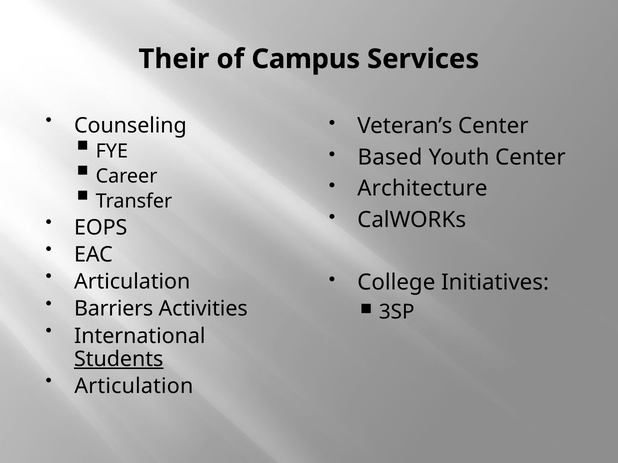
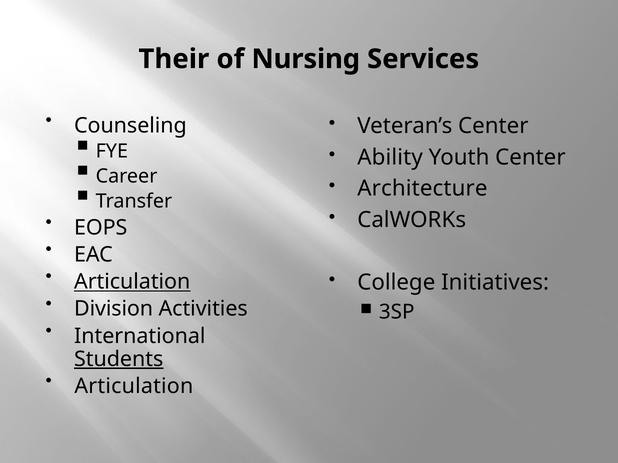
Campus: Campus -> Nursing
Based: Based -> Ability
Articulation at (132, 282) underline: none -> present
Barriers: Barriers -> Division
